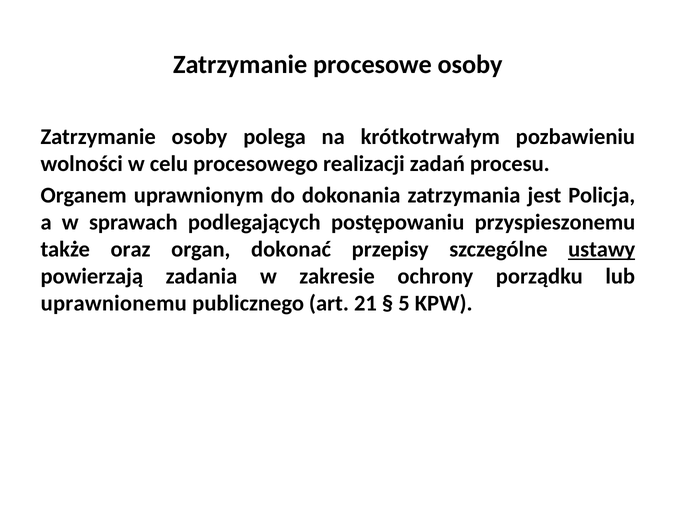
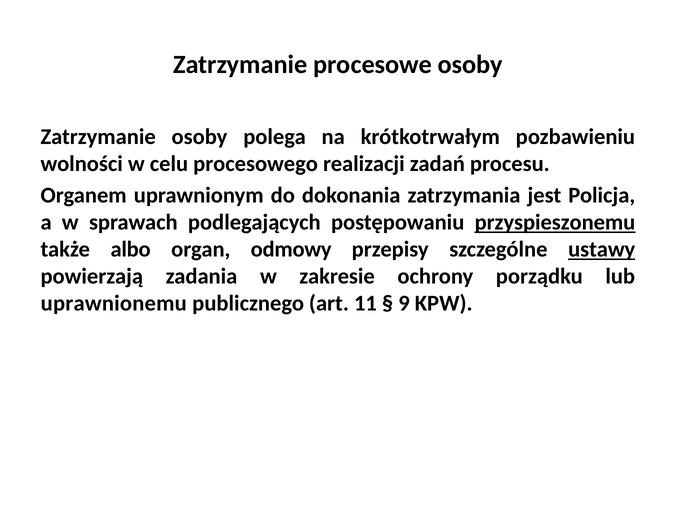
przyspieszonemu underline: none -> present
oraz: oraz -> albo
dokonać: dokonać -> odmowy
21: 21 -> 11
5: 5 -> 9
